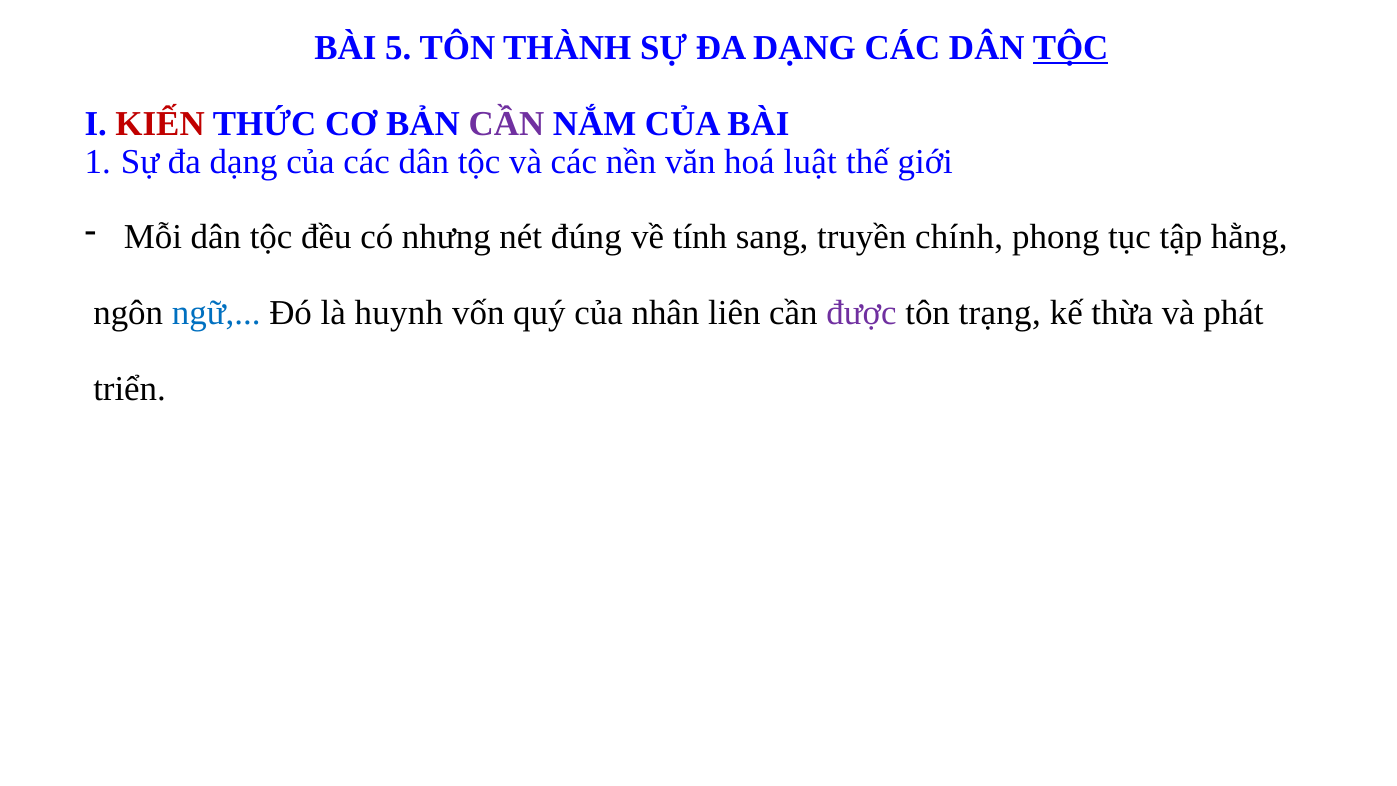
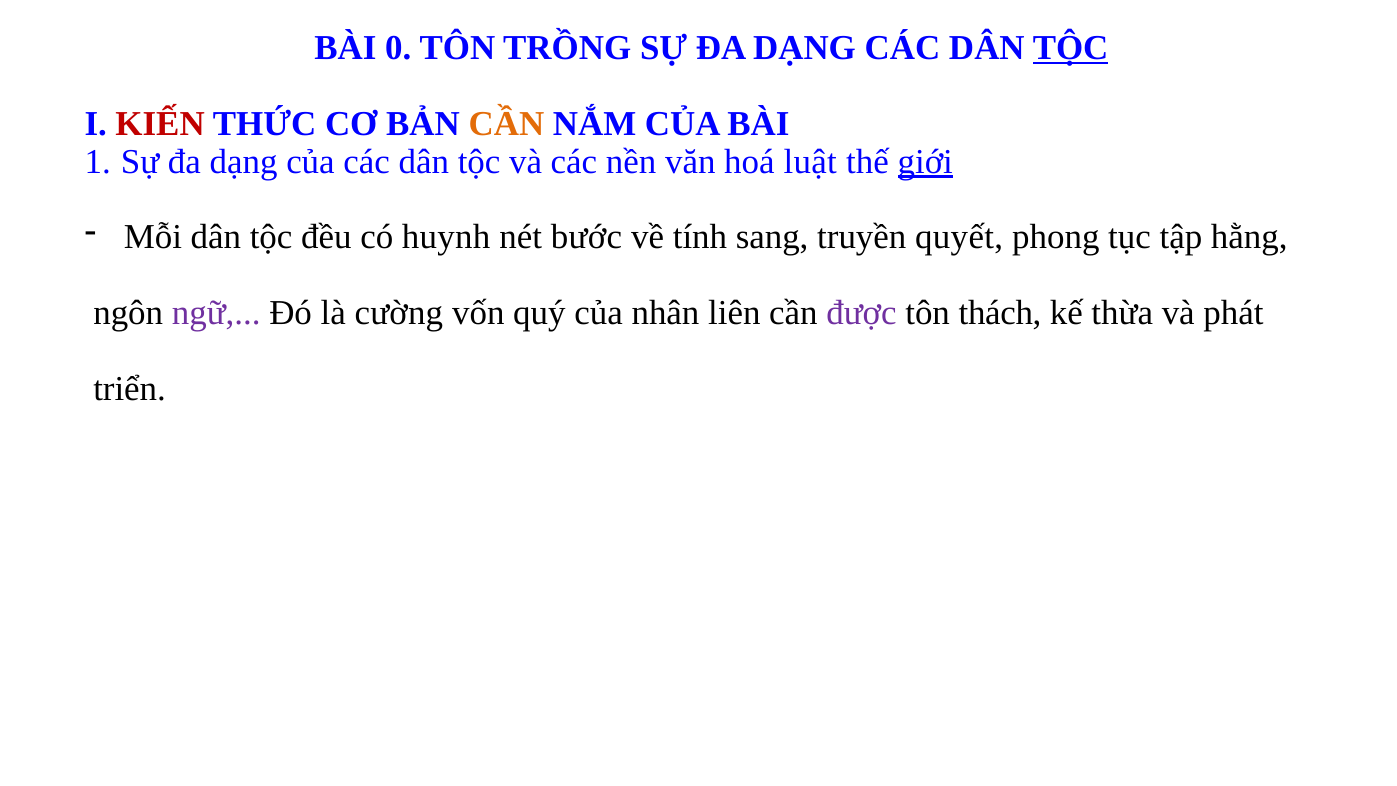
5: 5 -> 0
THÀNH: THÀNH -> TRỒNG
CẦN at (506, 124) colour: purple -> orange
giới underline: none -> present
nhưng: nhưng -> huynh
đúng: đúng -> bước
chính: chính -> quyết
ngữ colour: blue -> purple
huynh: huynh -> cường
trạng: trạng -> thách
